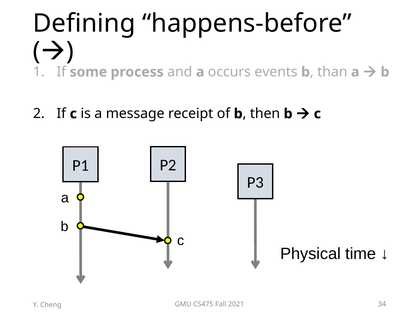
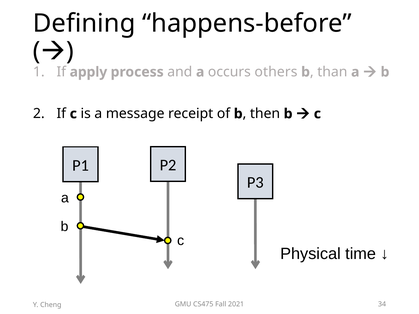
some: some -> apply
events: events -> others
